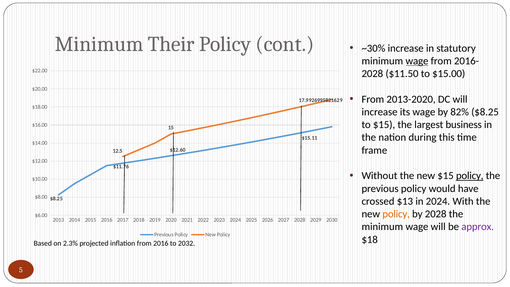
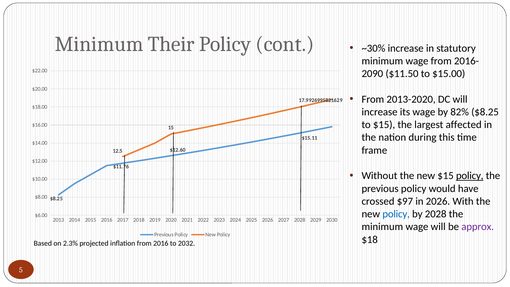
wage at (417, 61) underline: present -> none
2028 at (372, 74): 2028 -> 2090
business: business -> affected
$13: $13 -> $97
in 2024: 2024 -> 2026
policy at (396, 214) colour: orange -> blue
